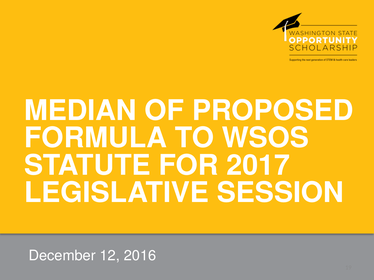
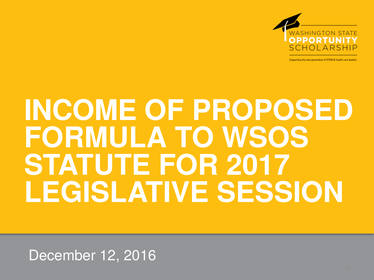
MEDIAN: MEDIAN -> INCOME
